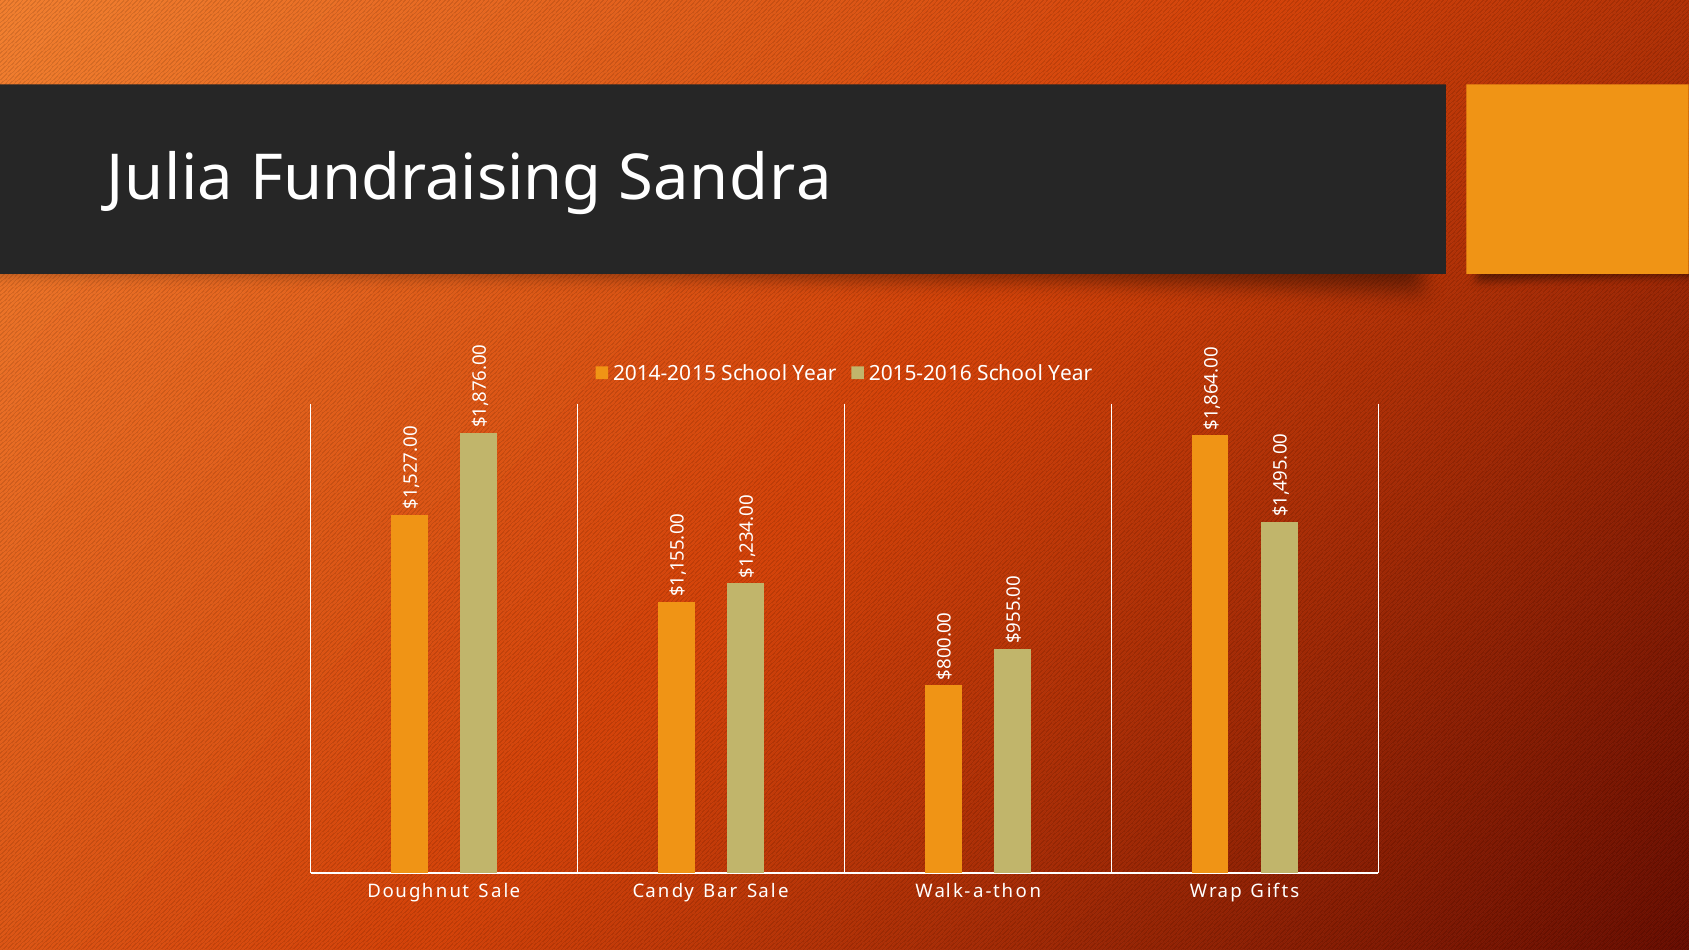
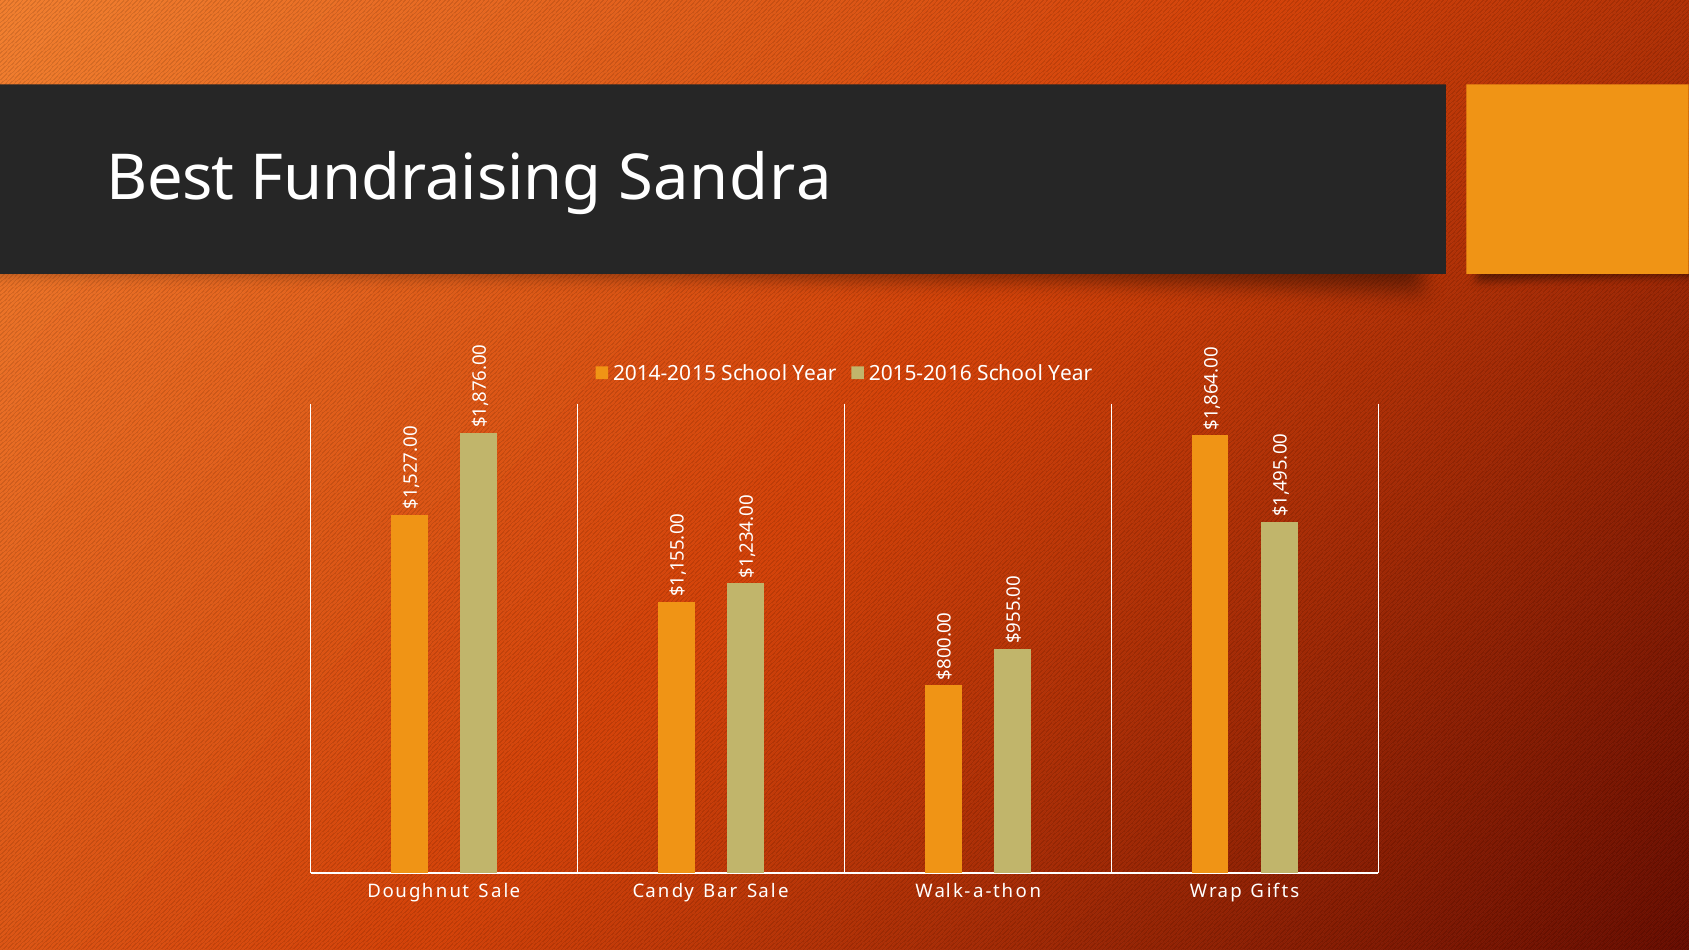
Julia: Julia -> Best
